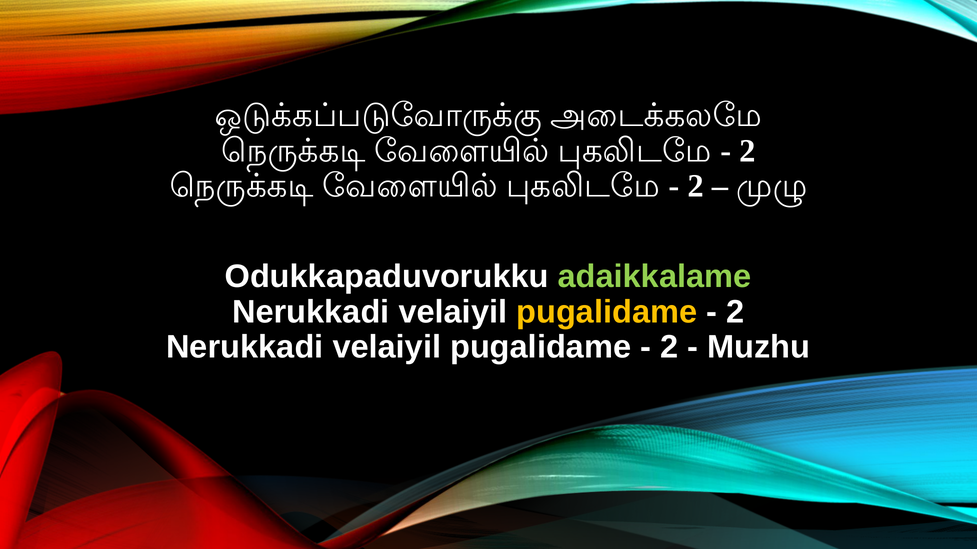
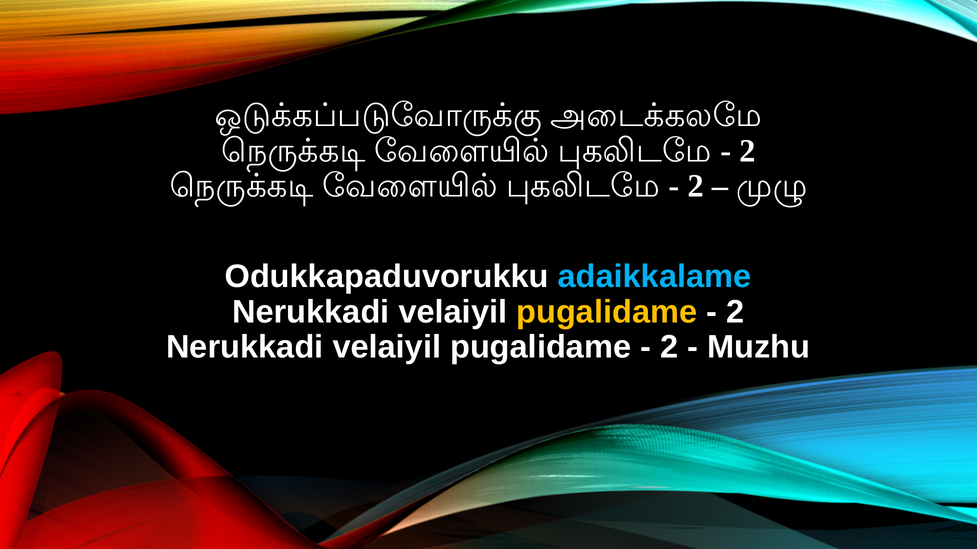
adaikkalame colour: light green -> light blue
